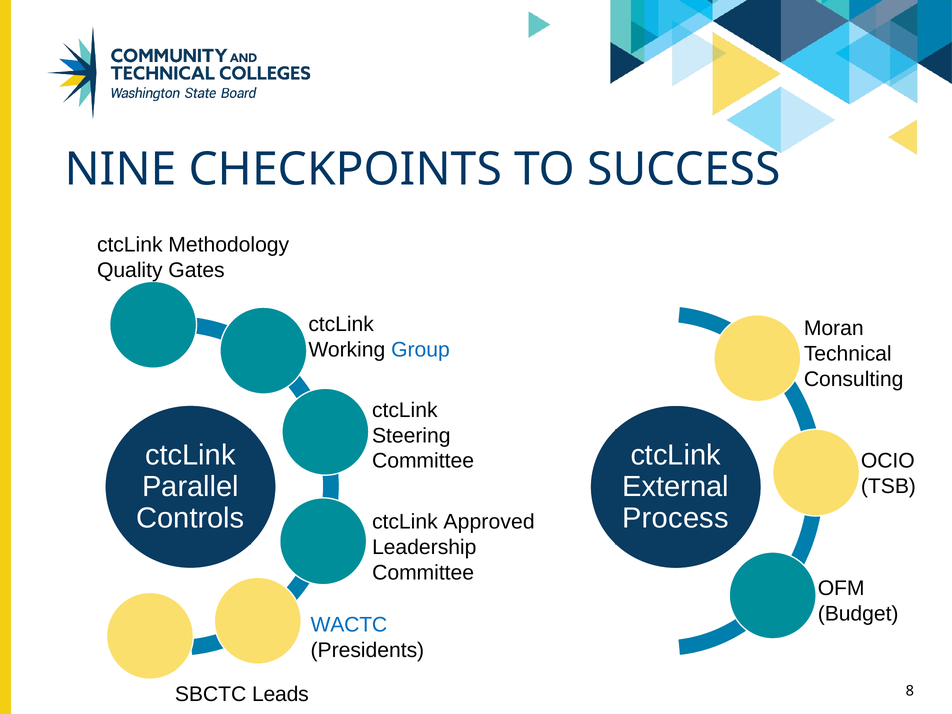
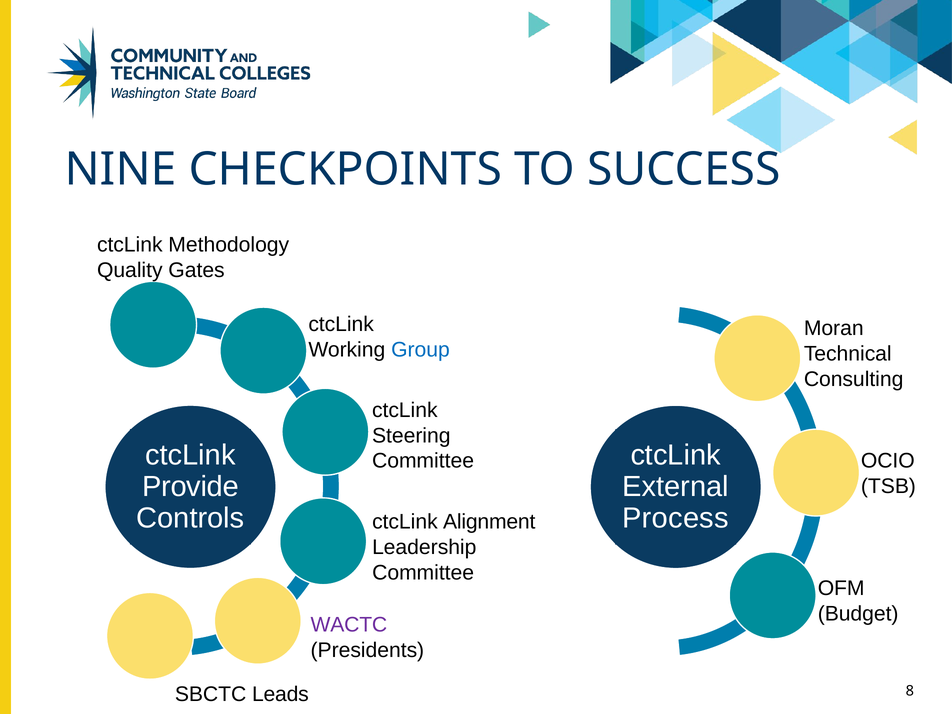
Parallel: Parallel -> Provide
Approved: Approved -> Alignment
WACTC colour: blue -> purple
